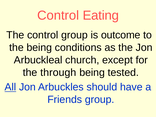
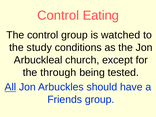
outcome: outcome -> watched
the being: being -> study
